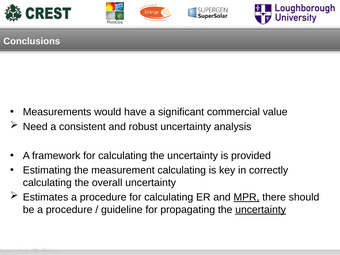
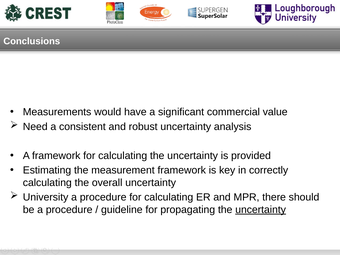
measurement calculating: calculating -> framework
Estimates: Estimates -> University
MPR underline: present -> none
